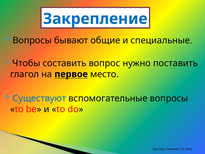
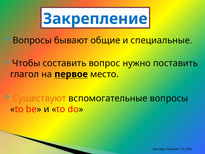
Существуют colour: blue -> orange
